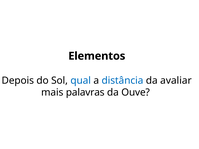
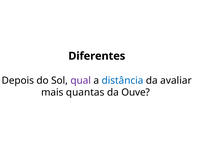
Elementos: Elementos -> Diferentes
qual colour: blue -> purple
palavras: palavras -> quantas
